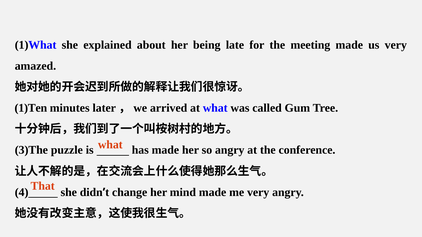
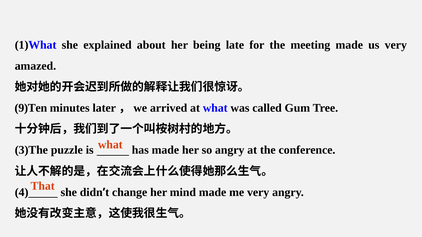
1)Ten: 1)Ten -> 9)Ten
